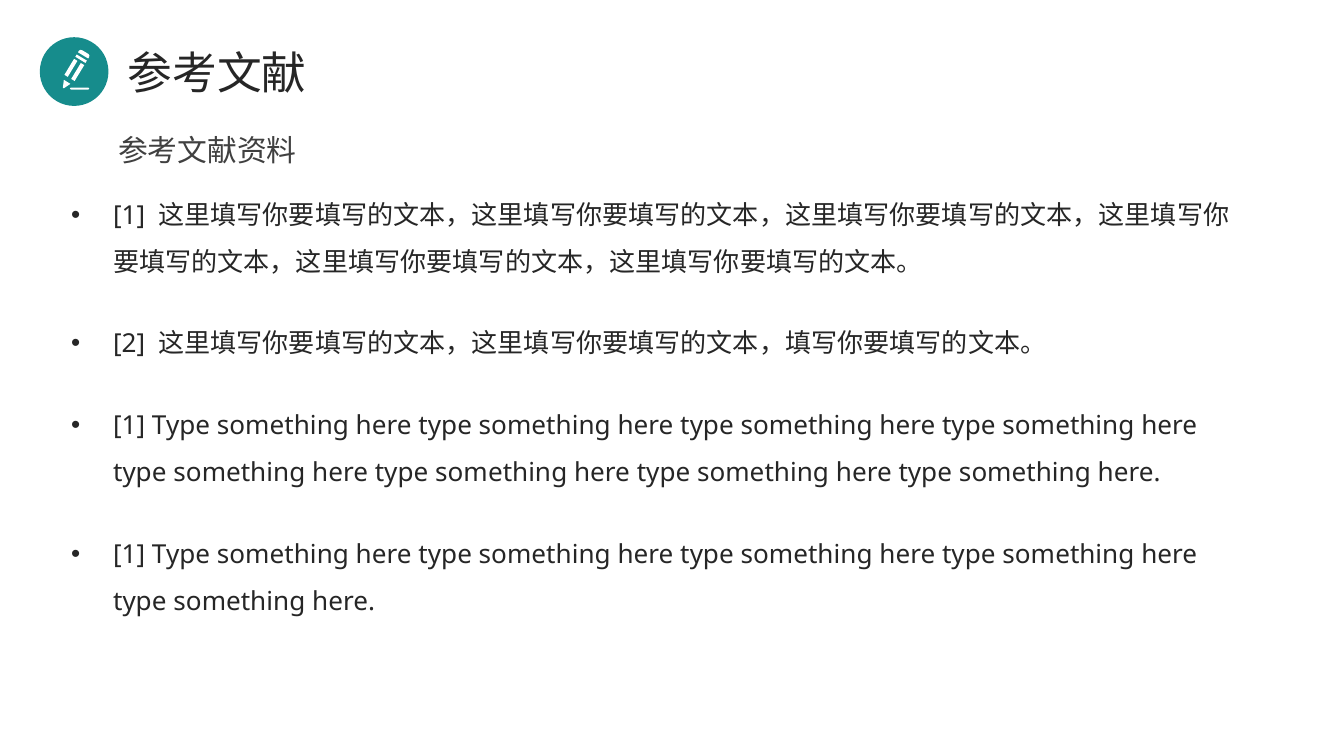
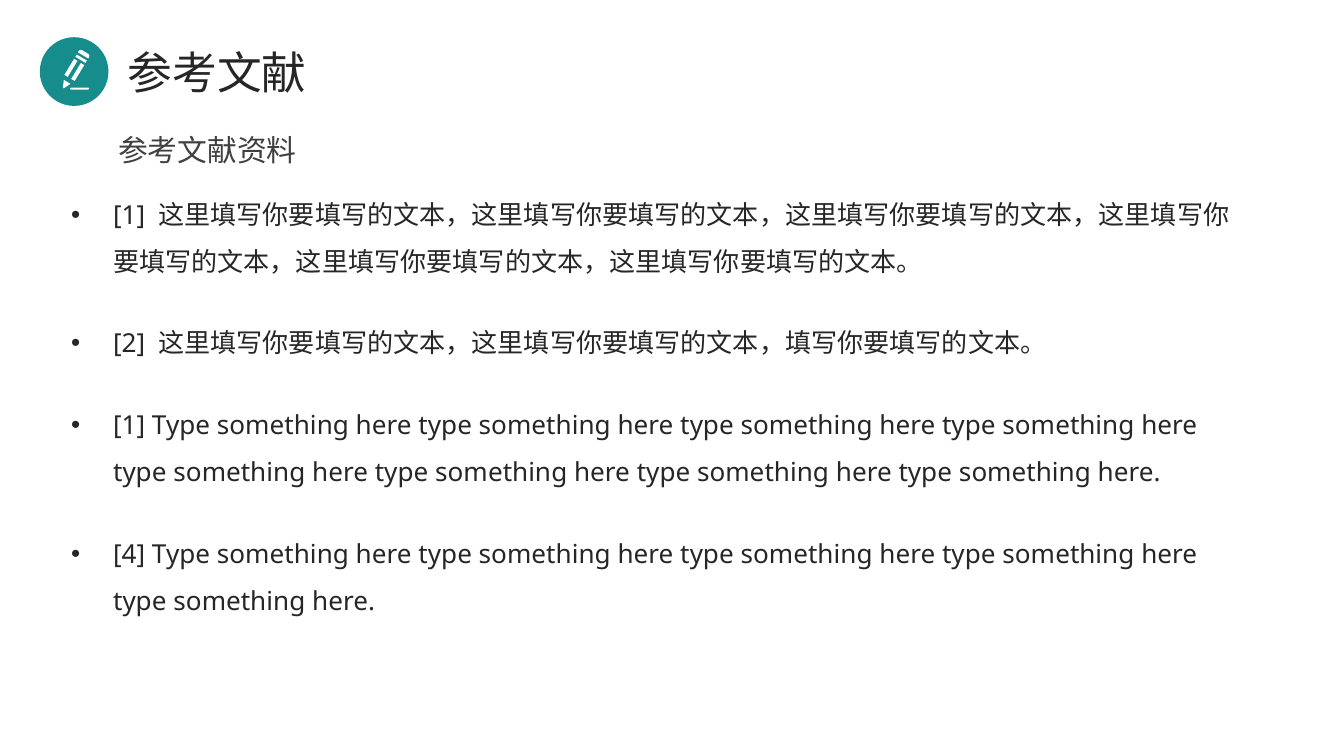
1 at (129, 555): 1 -> 4
